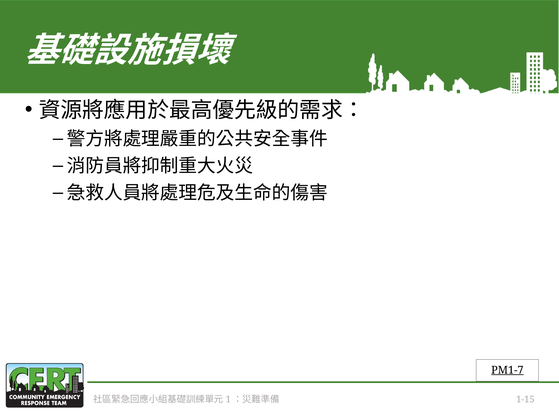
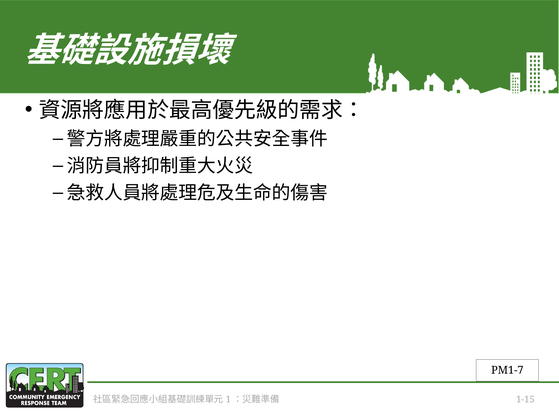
PM1-7 underline: present -> none
